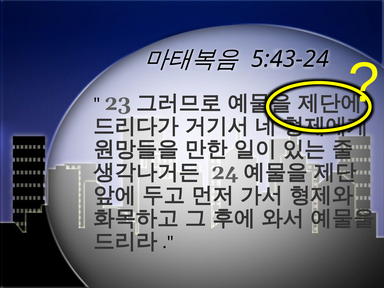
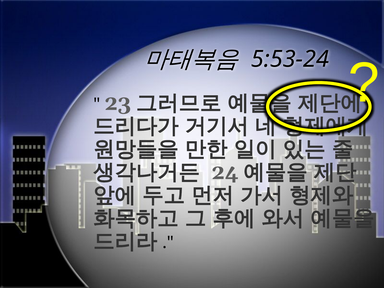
5:43-24: 5:43-24 -> 5:53-24
